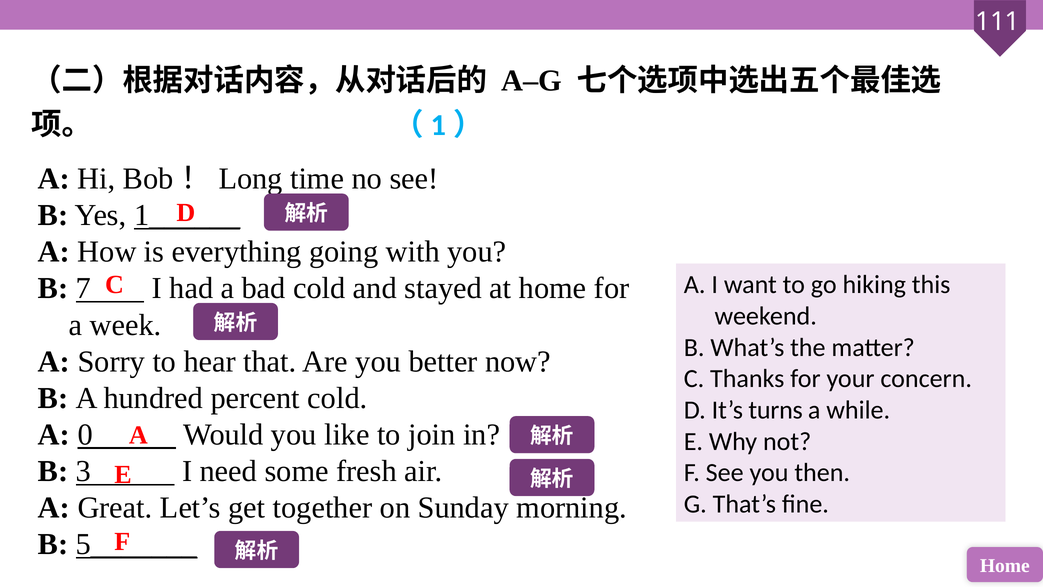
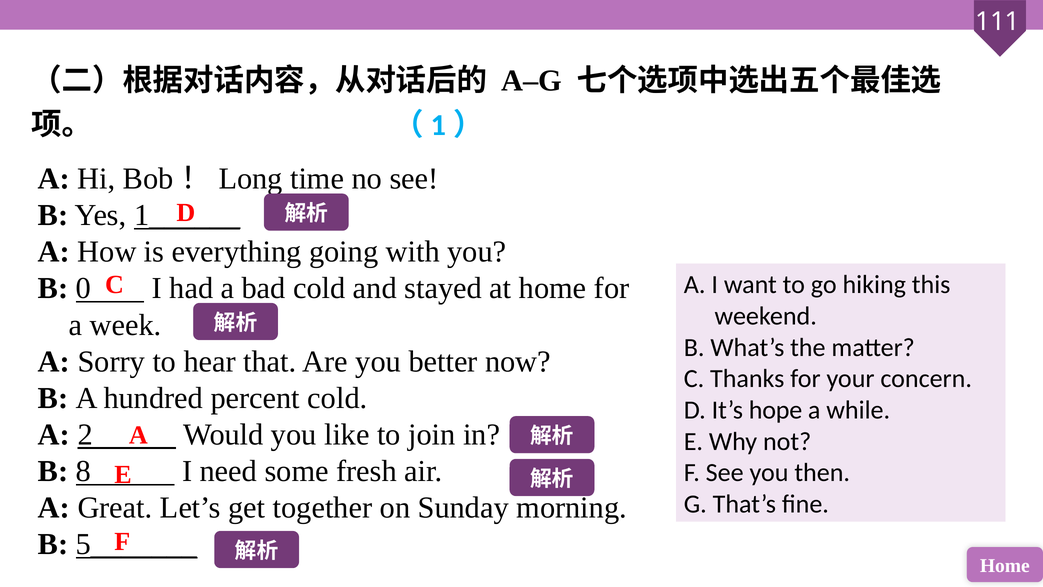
7: 7 -> 0
turns: turns -> hope
0: 0 -> 2
3: 3 -> 8
